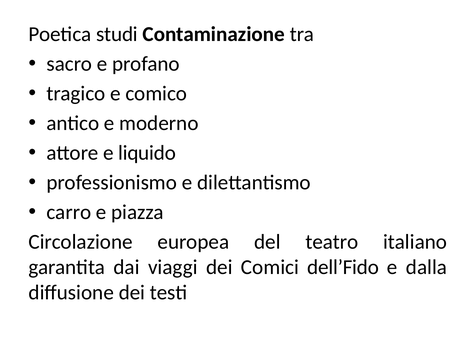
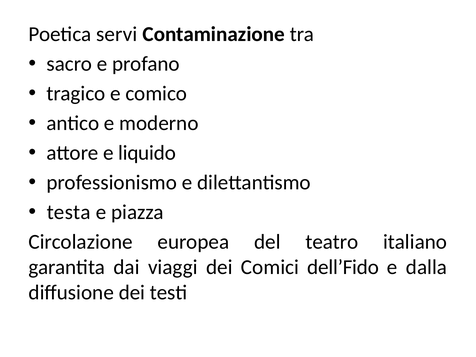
studi: studi -> servi
carro: carro -> testa
